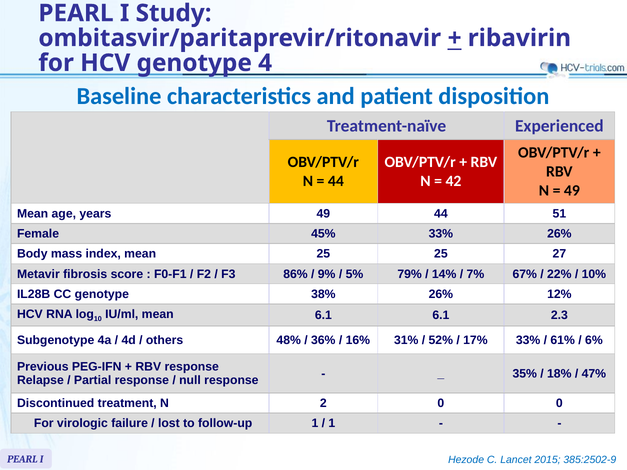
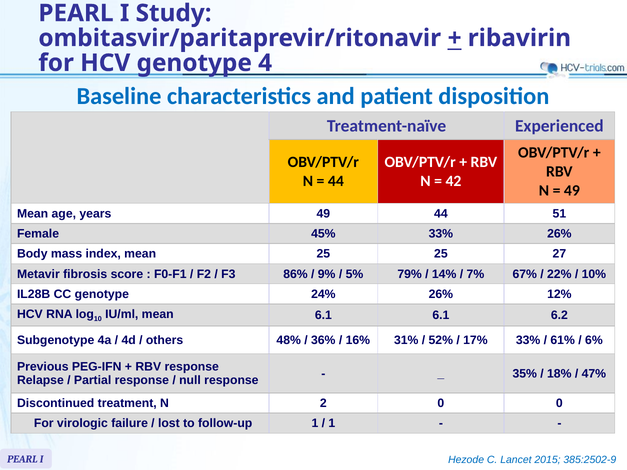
38%: 38% -> 24%
2.3: 2.3 -> 6.2
